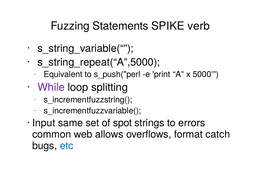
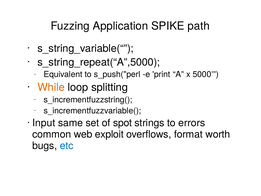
Statements: Statements -> Application
verb: verb -> path
While colour: purple -> orange
allows: allows -> exploit
catch: catch -> worth
